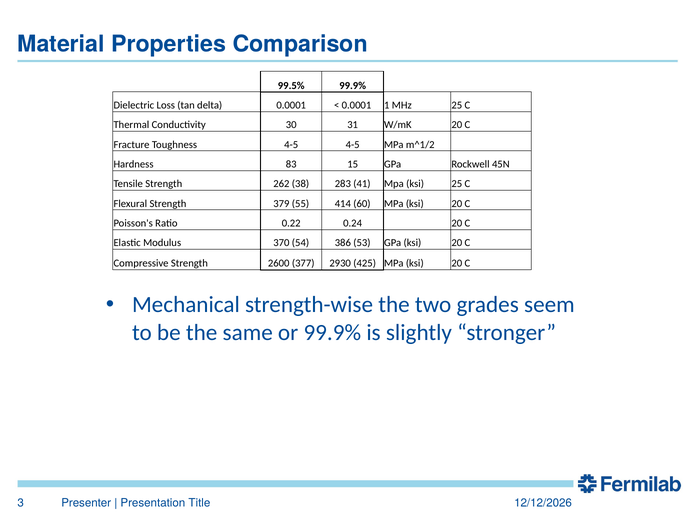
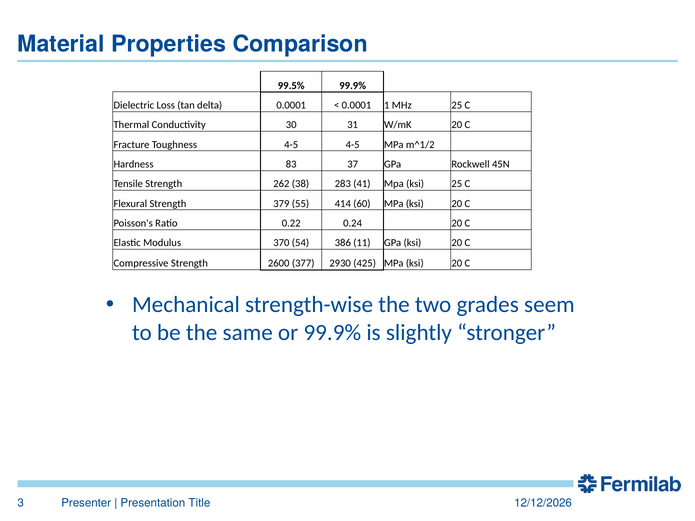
15: 15 -> 37
53: 53 -> 11
